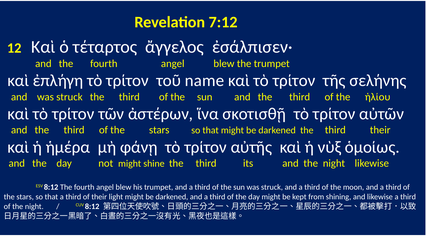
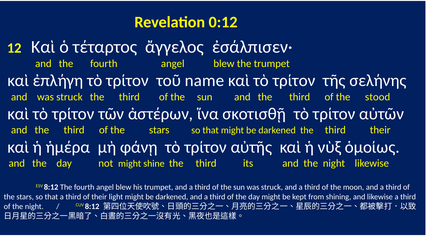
7:12: 7:12 -> 0:12
ἡλίου: ἡλίου -> stood
